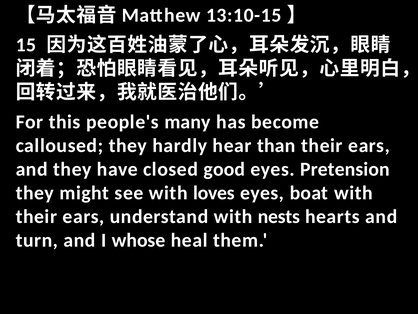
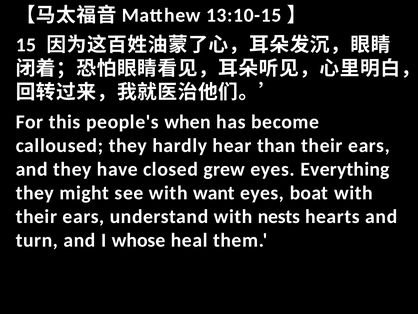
many: many -> when
good: good -> grew
Pretension: Pretension -> Everything
loves: loves -> want
